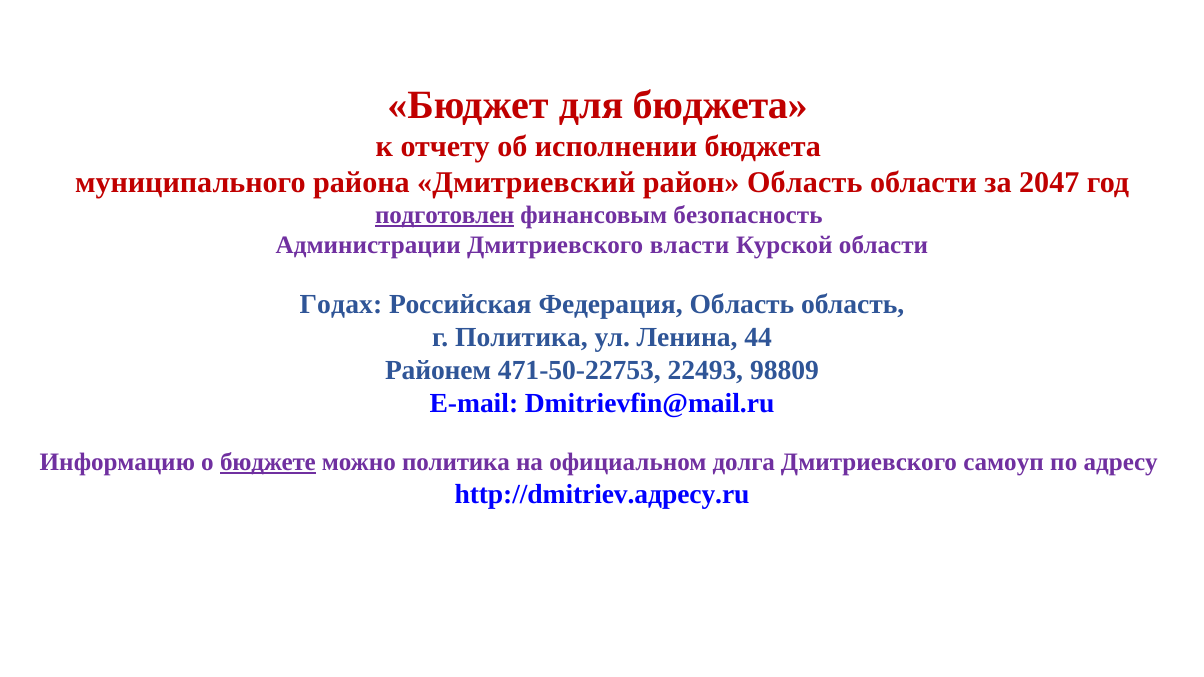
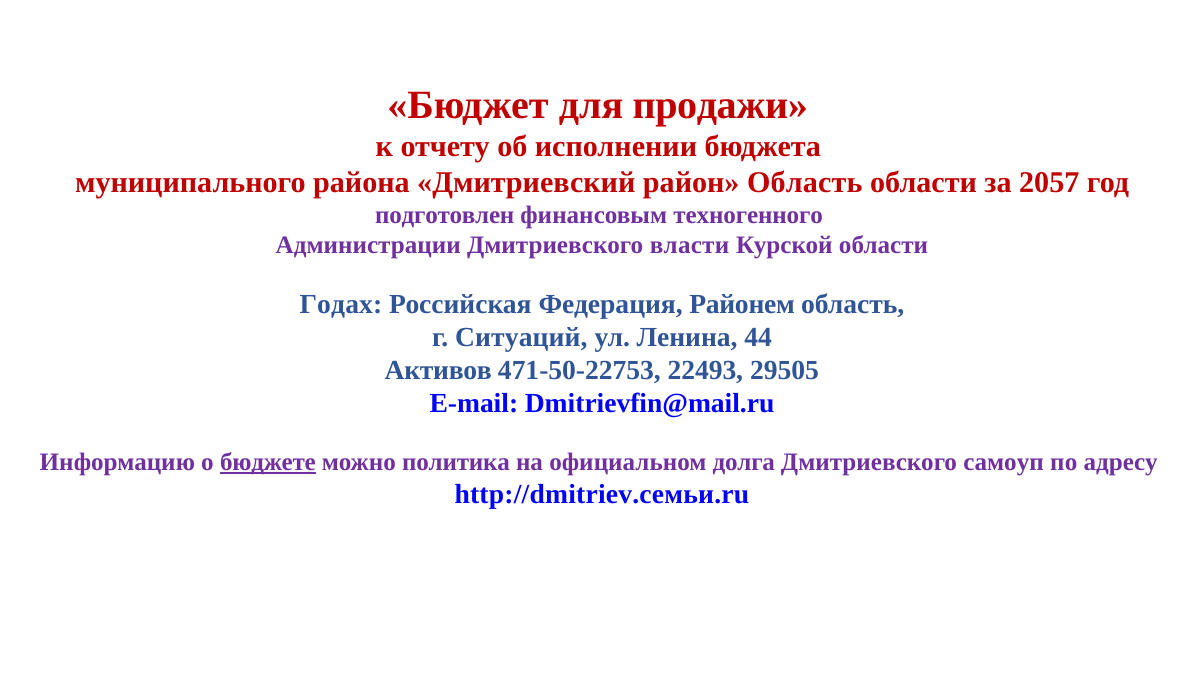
для бюджета: бюджета -> продажи
2047: 2047 -> 2057
подготовлен underline: present -> none
безопасность: безопасность -> техногенного
Федерация Область: Область -> Районем
г Политика: Политика -> Ситуаций
Районем: Районем -> Активов
98809: 98809 -> 29505
http://dmitriev.адресу.ru: http://dmitriev.адресу.ru -> http://dmitriev.семьи.ru
